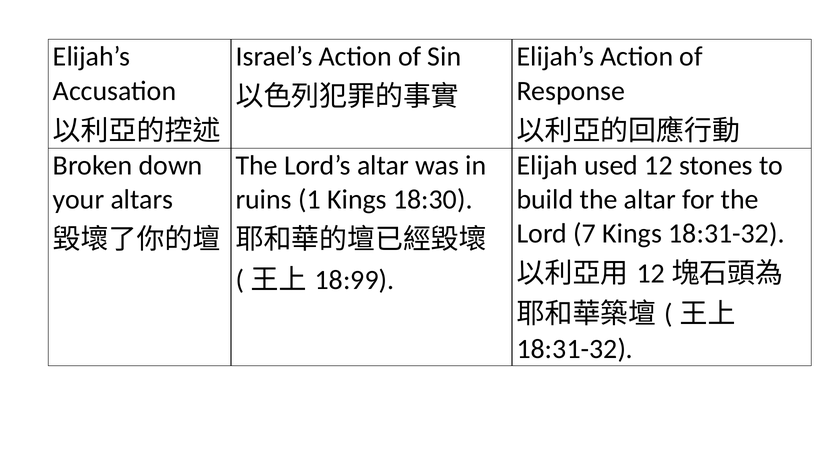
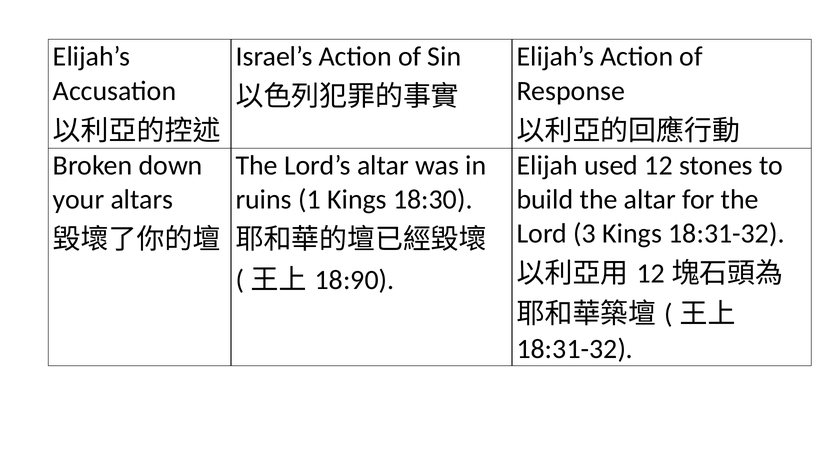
7: 7 -> 3
18:99: 18:99 -> 18:90
